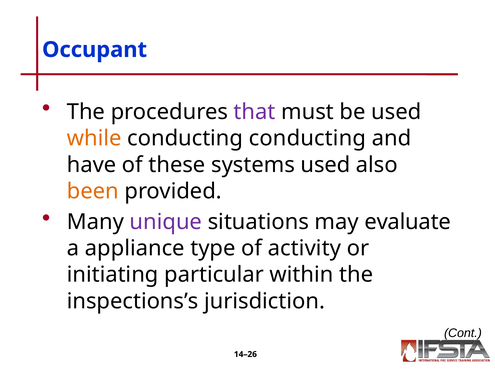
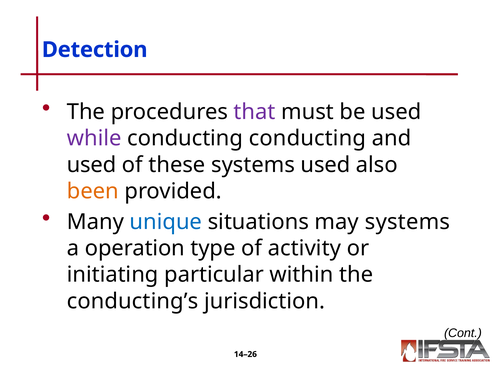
Occupant: Occupant -> Detection
while colour: orange -> purple
have at (92, 165): have -> used
unique colour: purple -> blue
may evaluate: evaluate -> systems
appliance: appliance -> operation
inspections’s: inspections’s -> conducting’s
